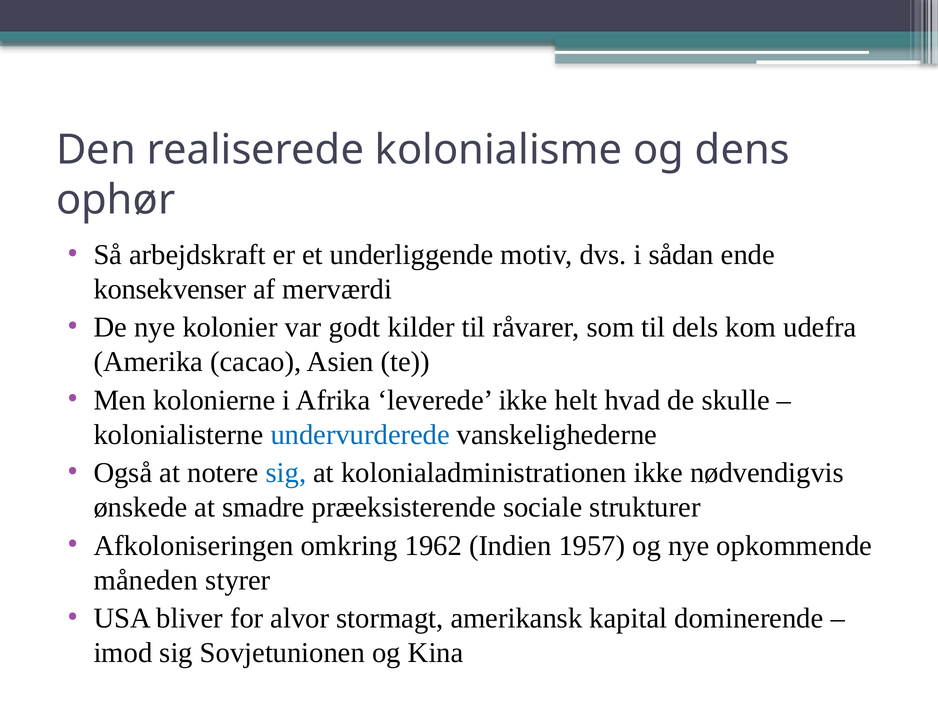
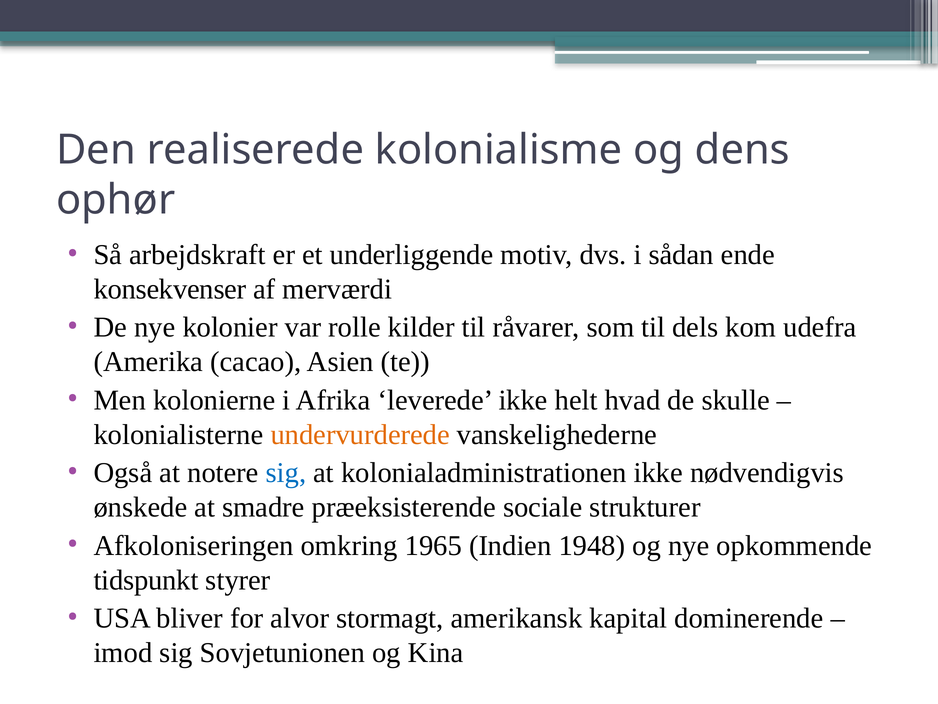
godt: godt -> rolle
undervurderede colour: blue -> orange
1962: 1962 -> 1965
1957: 1957 -> 1948
måneden: måneden -> tidspunkt
